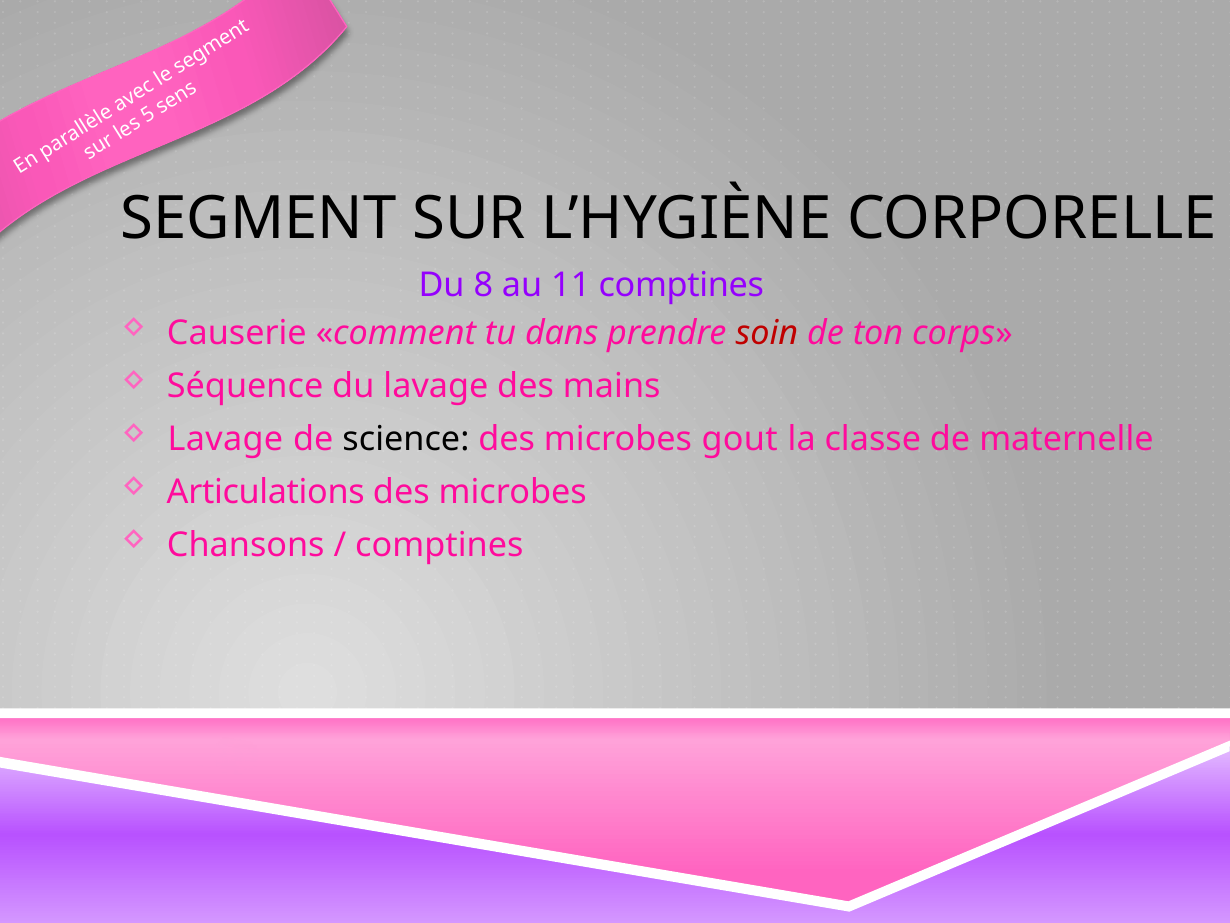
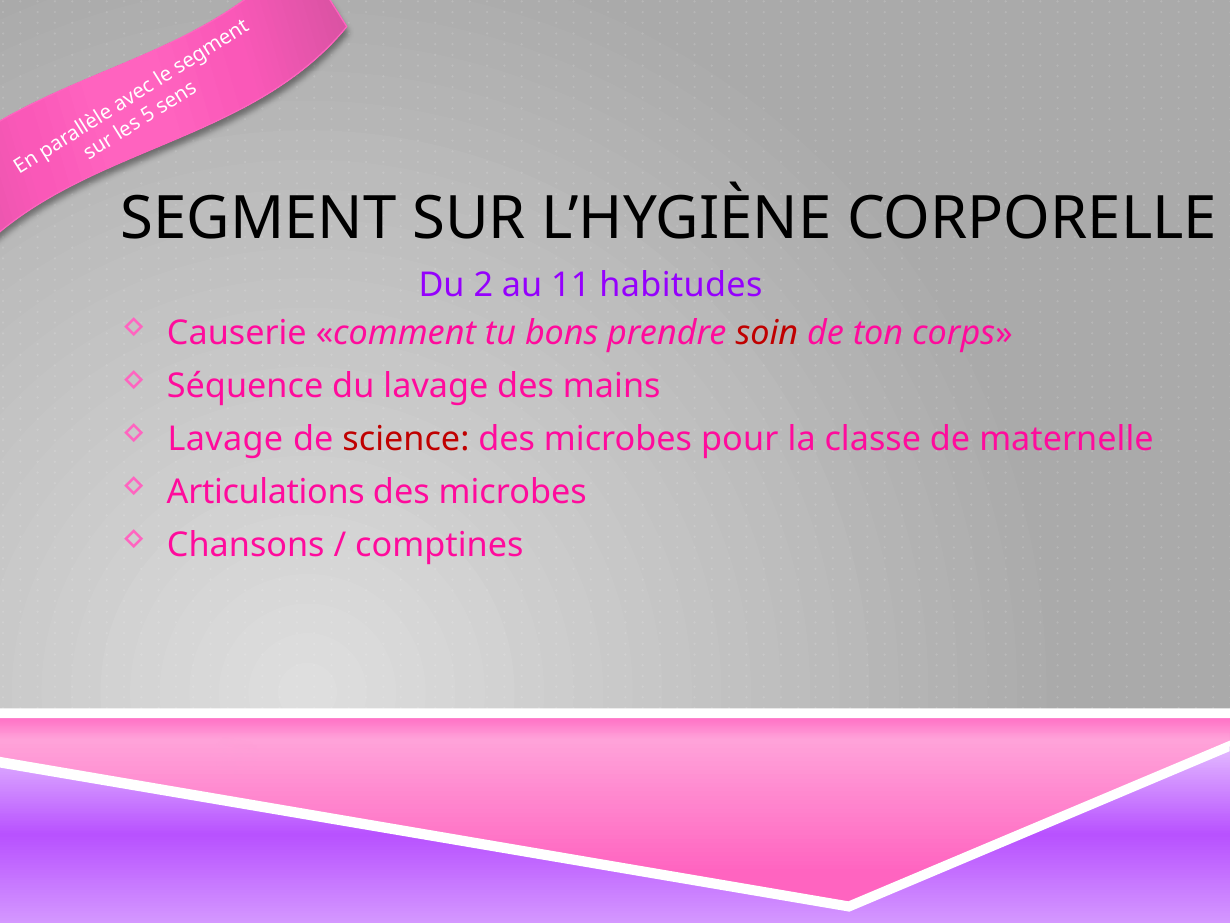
8: 8 -> 2
11 comptines: comptines -> habitudes
dans: dans -> bons
science colour: black -> red
gout: gout -> pour
